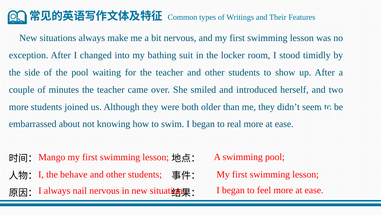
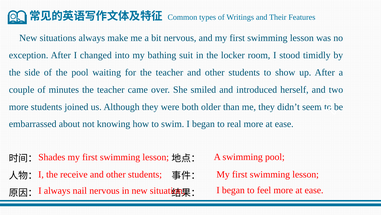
Mango: Mango -> Shades
behave: behave -> receive
